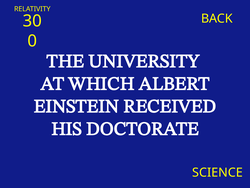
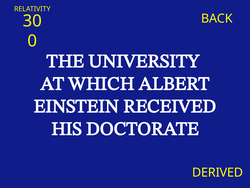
SCIENCE: SCIENCE -> DERIVED
